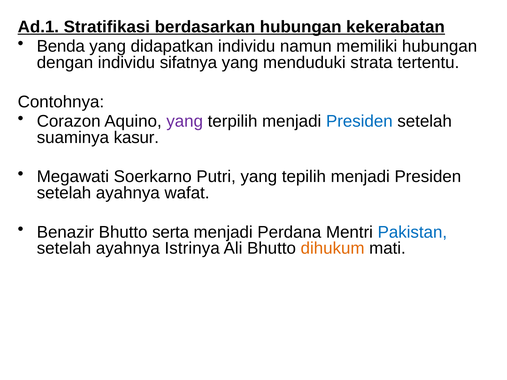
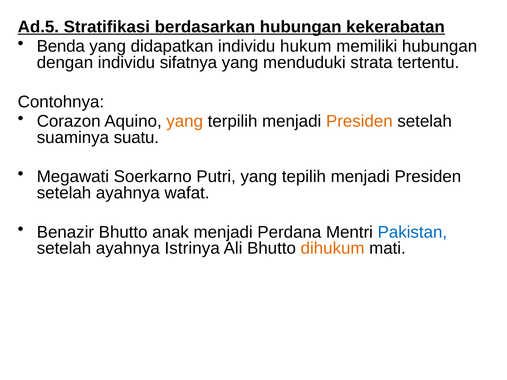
Ad.1: Ad.1 -> Ad.5
namun: namun -> hukum
yang at (185, 121) colour: purple -> orange
Presiden at (359, 121) colour: blue -> orange
kasur: kasur -> suatu
serta: serta -> anak
